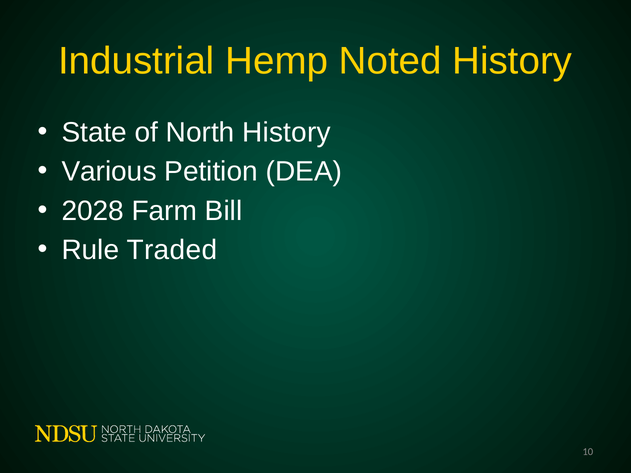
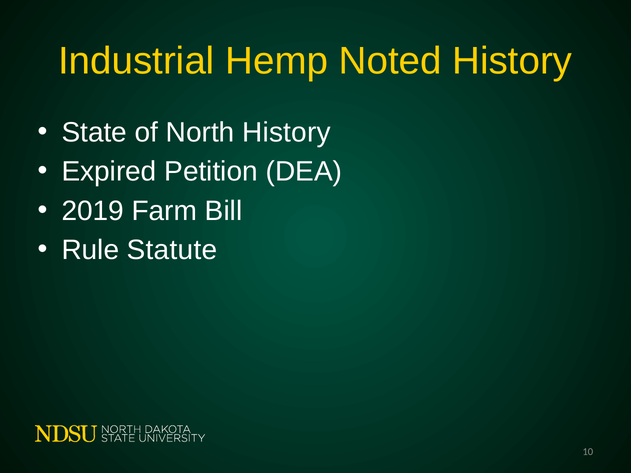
Various: Various -> Expired
2028: 2028 -> 2019
Traded: Traded -> Statute
